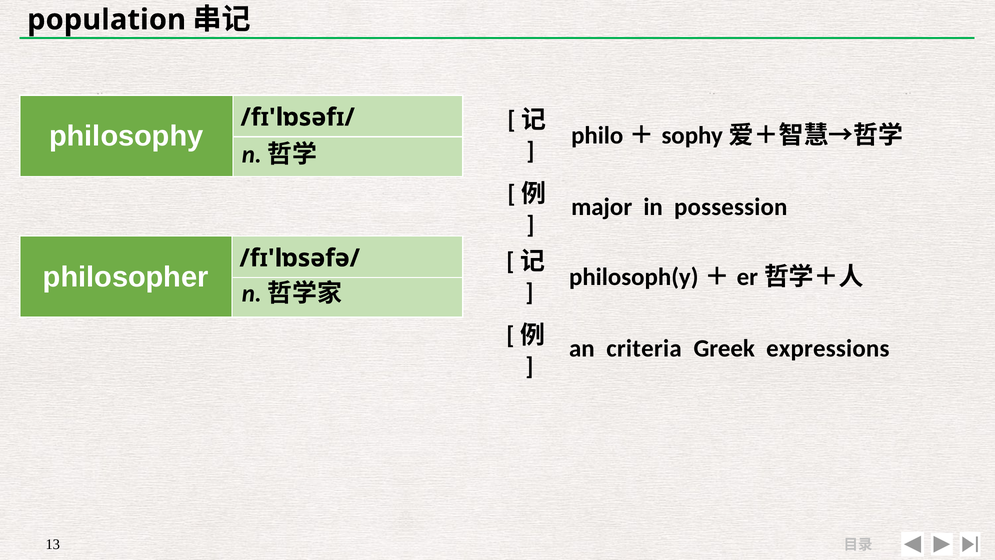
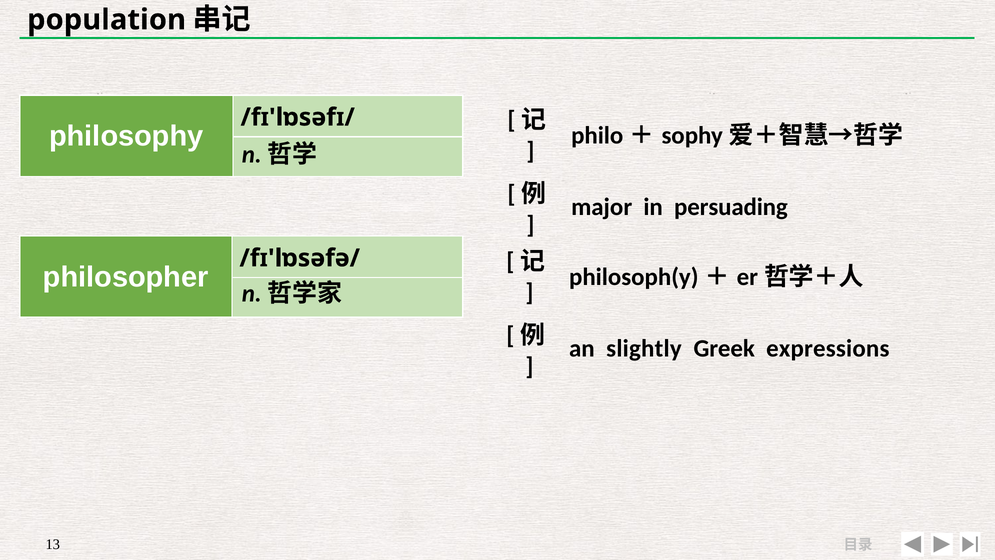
possession: possession -> persuading
criteria: criteria -> slightly
